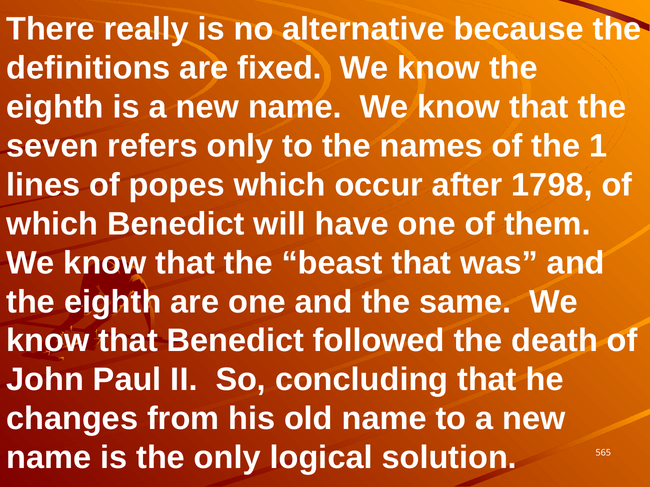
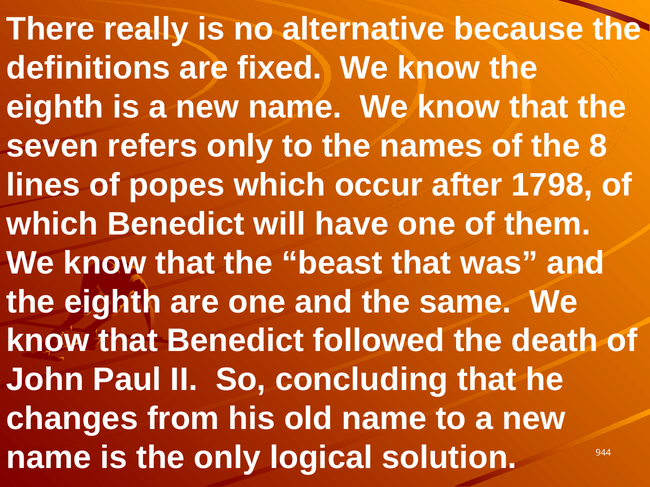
1: 1 -> 8
565: 565 -> 944
